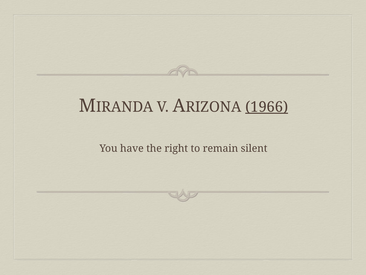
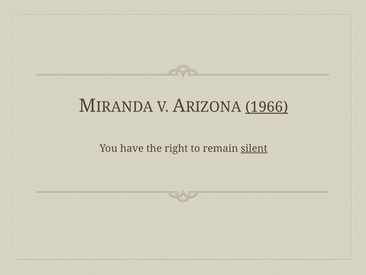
silent underline: none -> present
